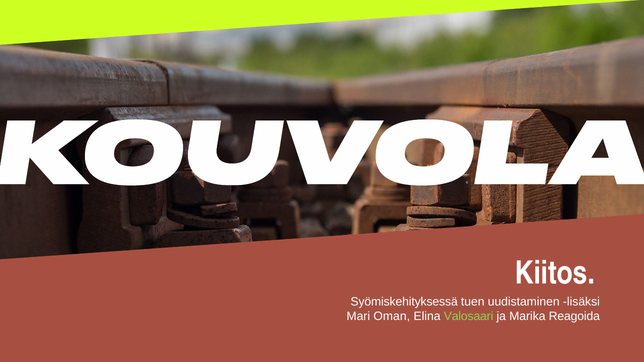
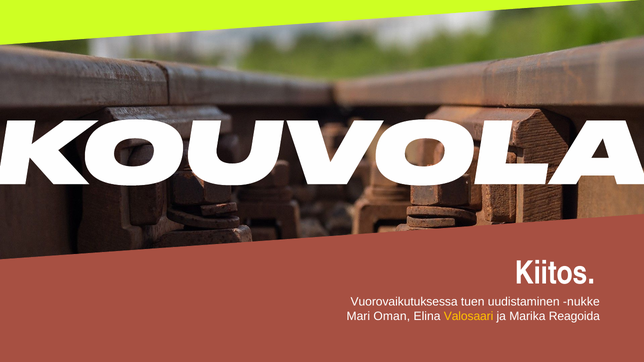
Syömiskehityksessä: Syömiskehityksessä -> Vuorovaikutuksessa
lisäksi: lisäksi -> nukke
Valosaari colour: light green -> yellow
